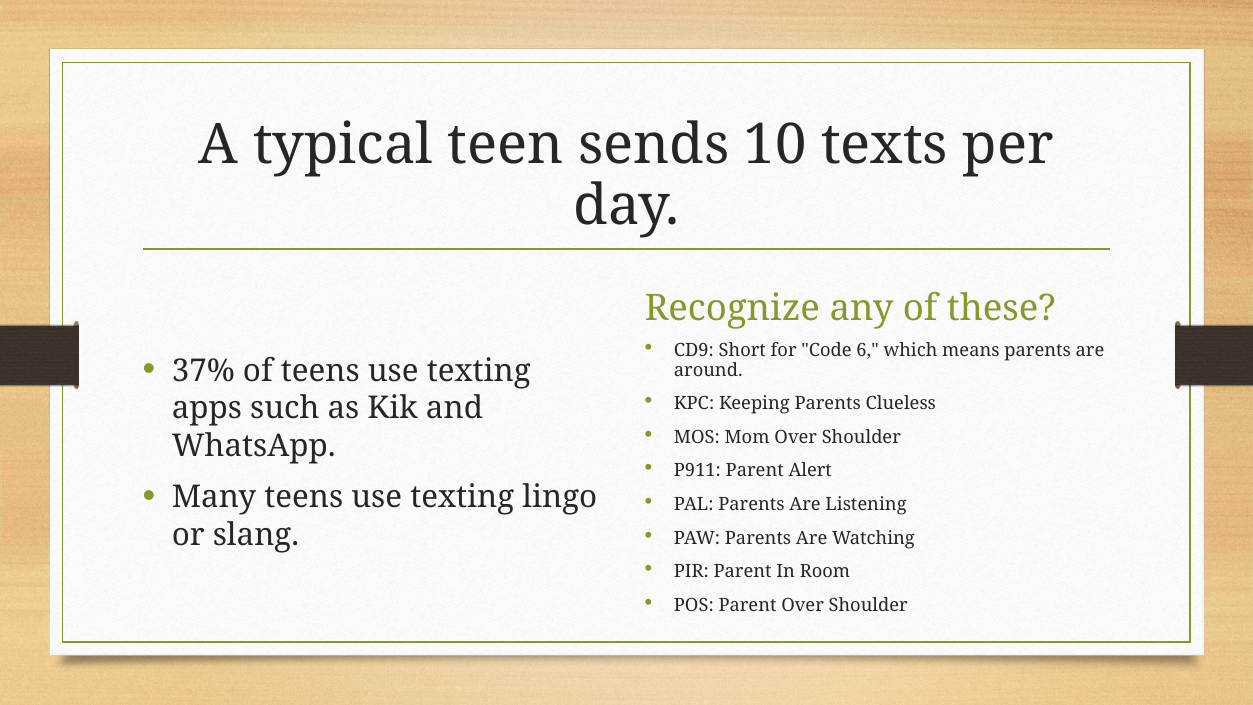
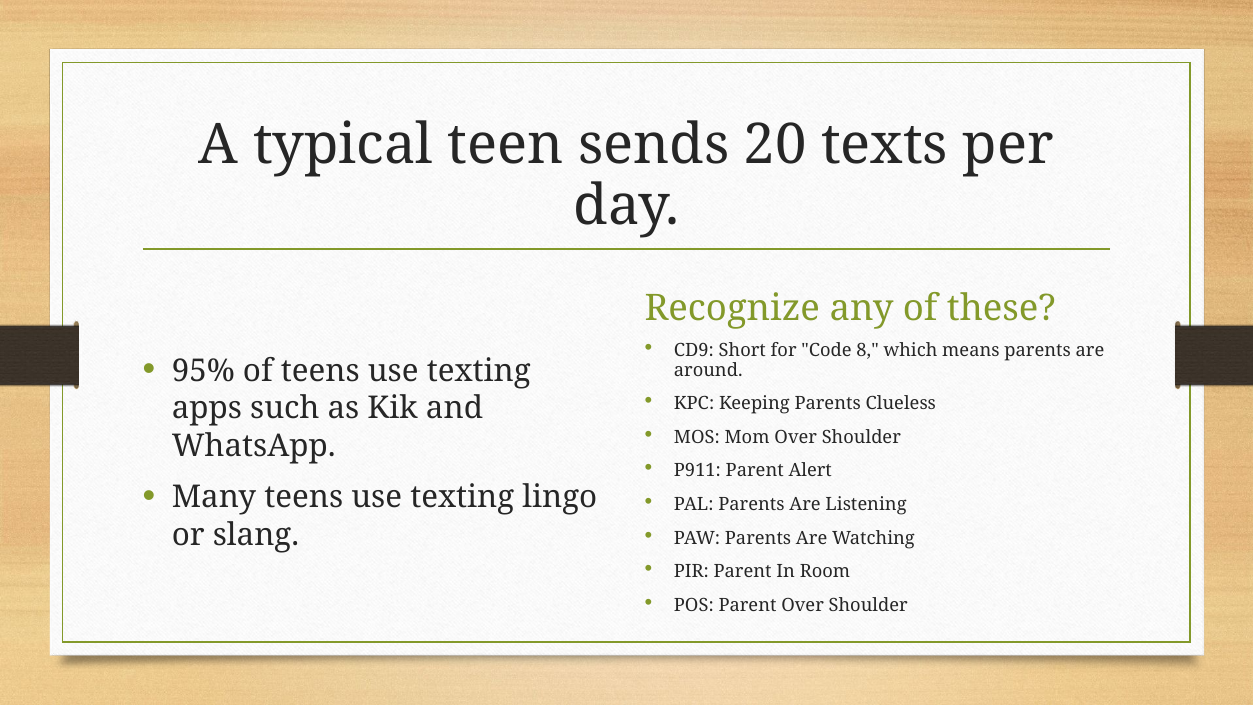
10: 10 -> 20
6: 6 -> 8
37%: 37% -> 95%
